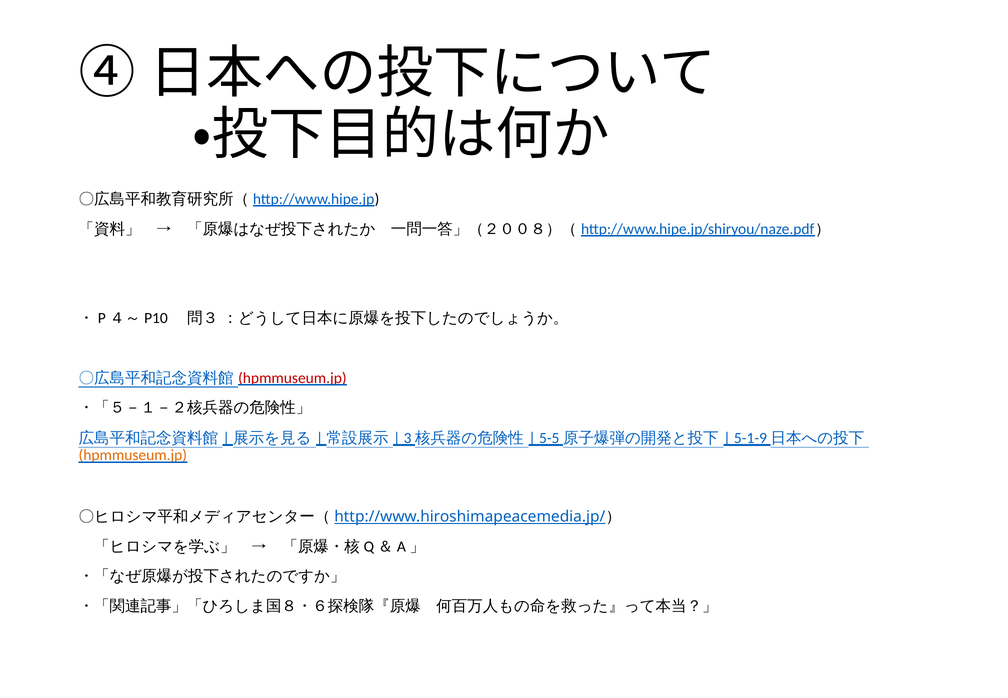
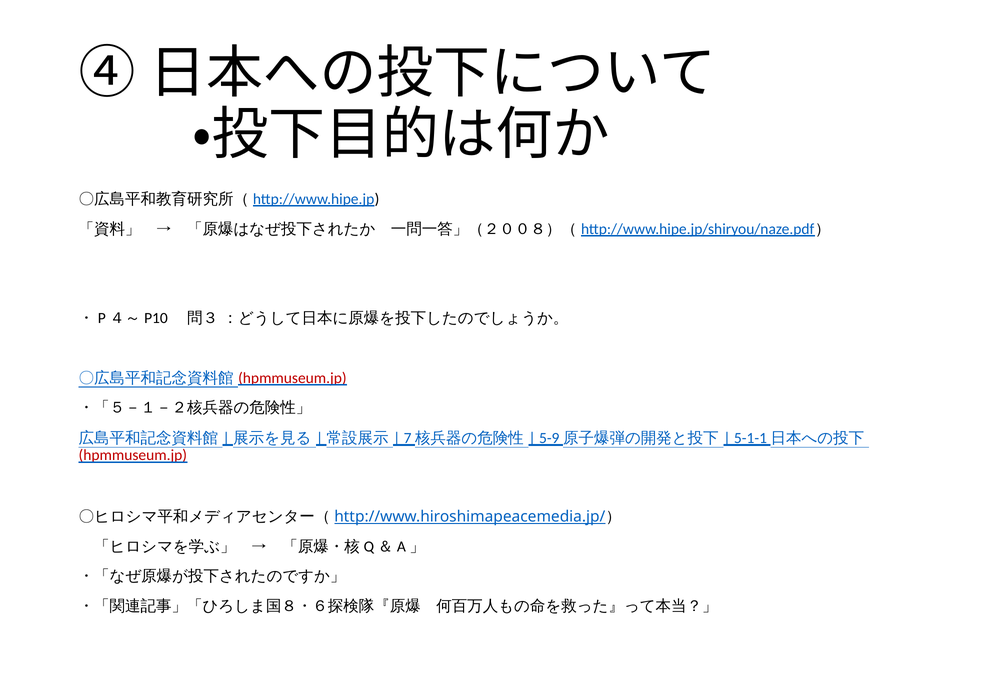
3: 3 -> 7
5-5: 5-5 -> 5-9
5-1-9: 5-1-9 -> 5-1-1
hpmmuseum.jp at (133, 455) colour: orange -> red
